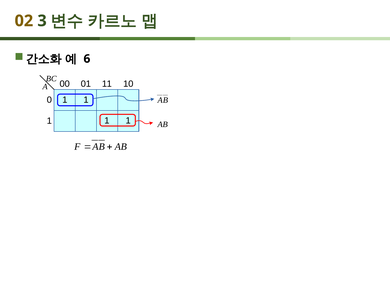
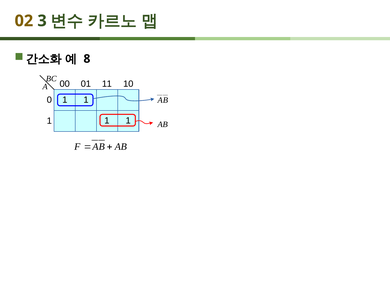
6: 6 -> 8
